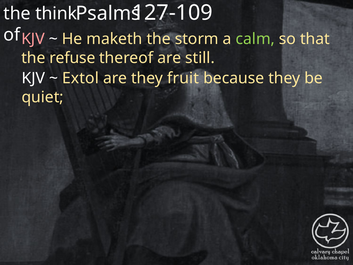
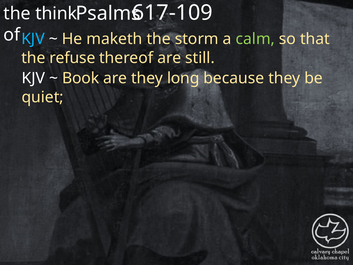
127-109: 127-109 -> 617-109
KJV at (33, 39) colour: pink -> light blue
Extol: Extol -> Book
fruit: fruit -> long
